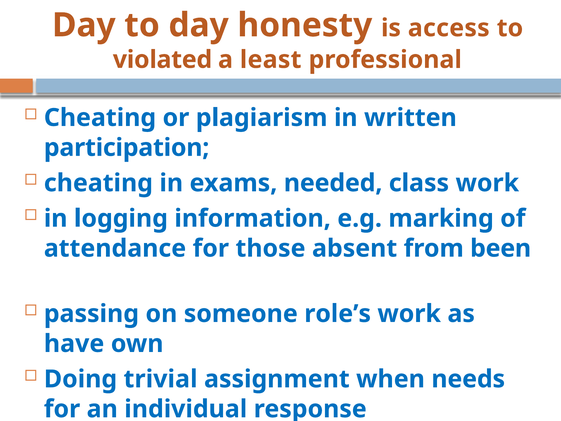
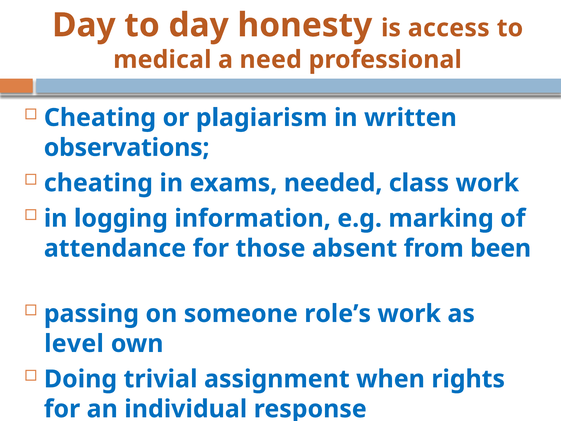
violated: violated -> medical
least: least -> need
participation: participation -> observations
have: have -> level
needs: needs -> rights
